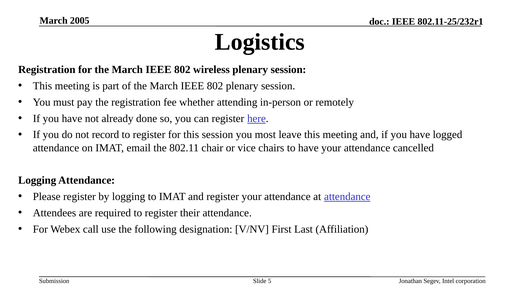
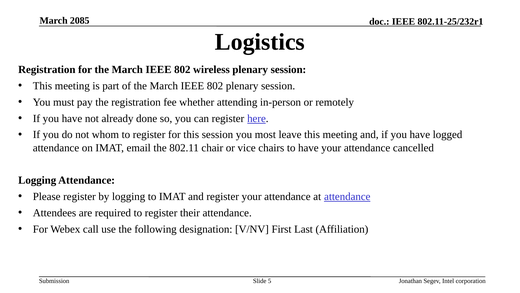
2005: 2005 -> 2085
record: record -> whom
